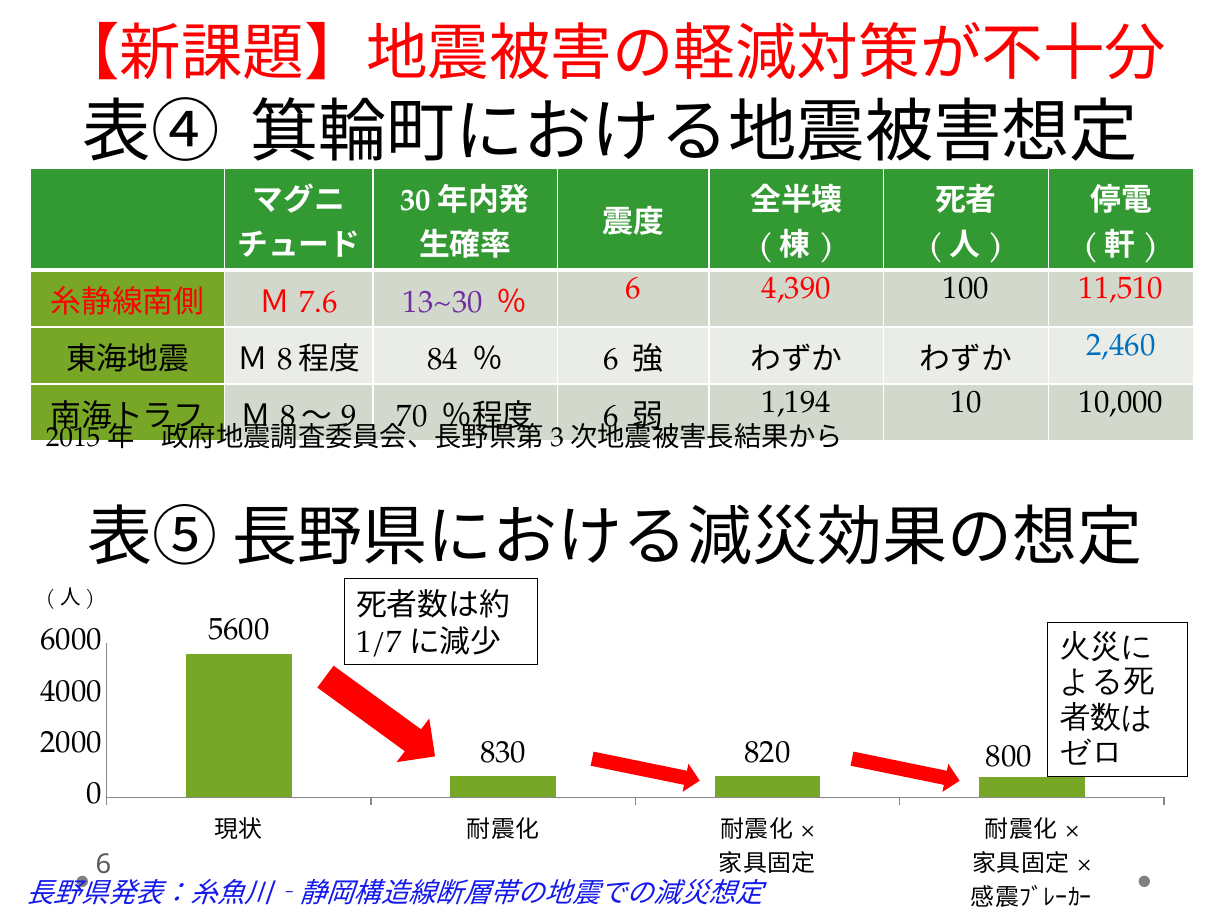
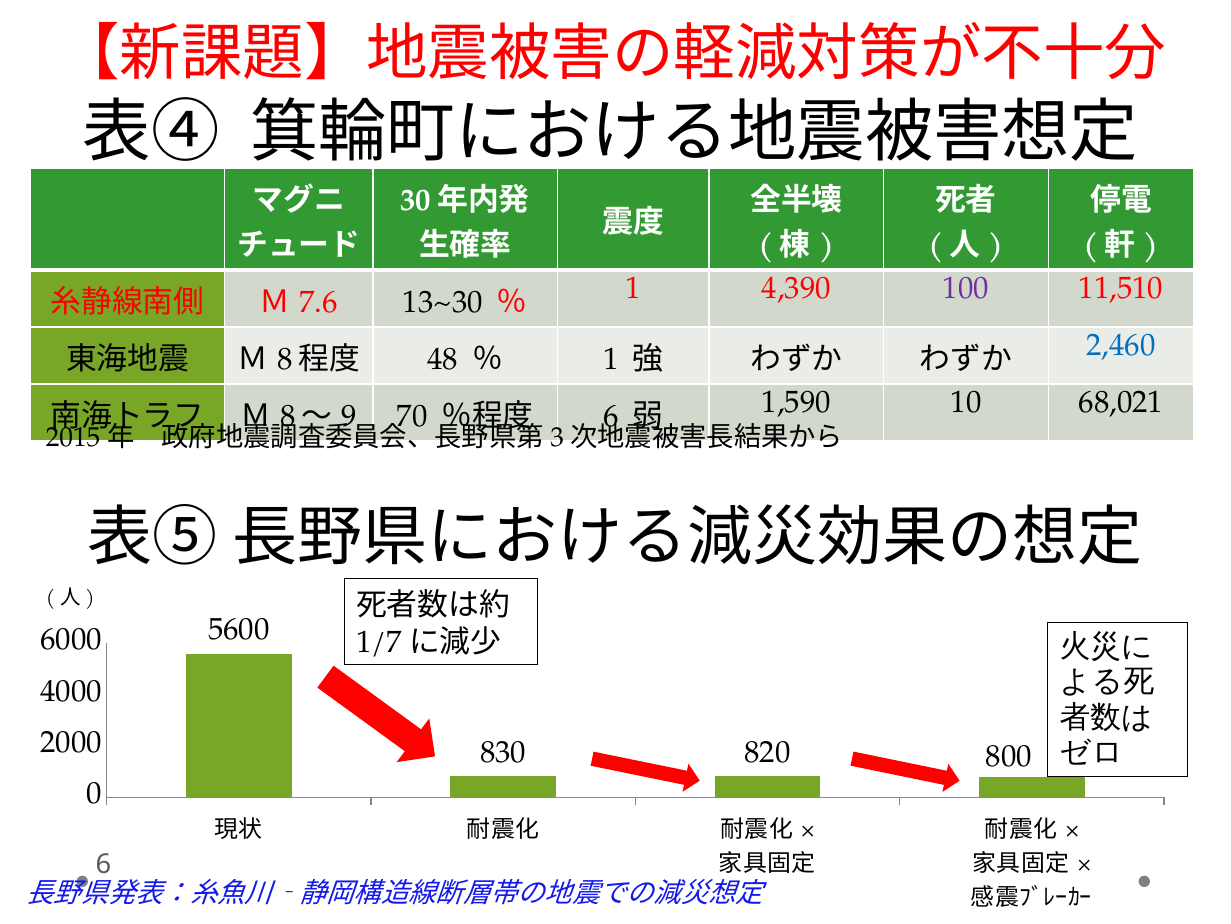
13~30 colour: purple -> black
6 at (633, 288): 6 -> 1
100 colour: black -> purple
84: 84 -> 48
6 at (611, 359): 6 -> 1
1,194: 1,194 -> 1,590
10,000: 10,000 -> 68,021
